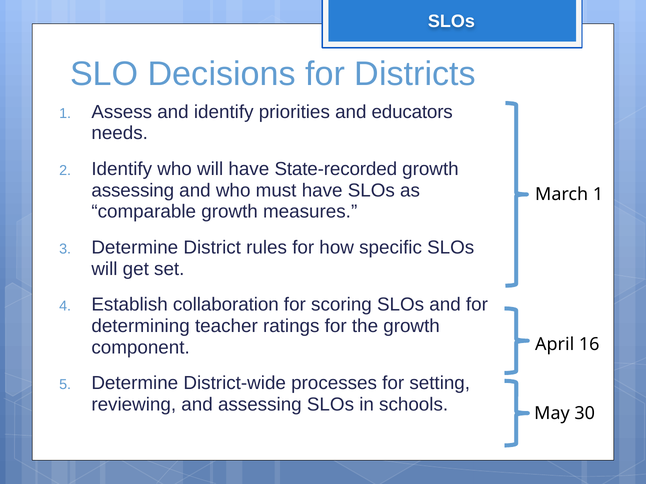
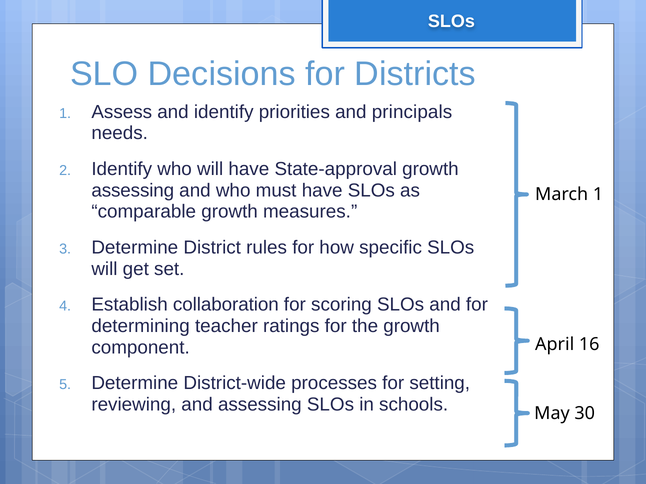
educators: educators -> principals
State-recorded: State-recorded -> State-approval
